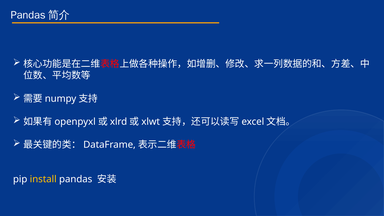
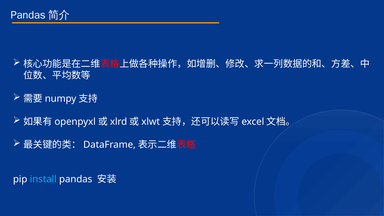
install colour: yellow -> light blue
